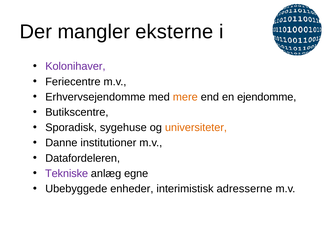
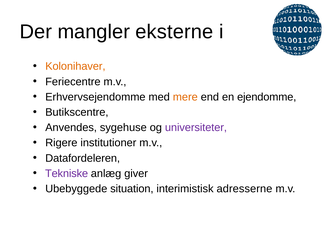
Kolonihaver colour: purple -> orange
Sporadisk: Sporadisk -> Anvendes
universiteter colour: orange -> purple
Danne: Danne -> Rigere
egne: egne -> giver
enheder: enheder -> situation
